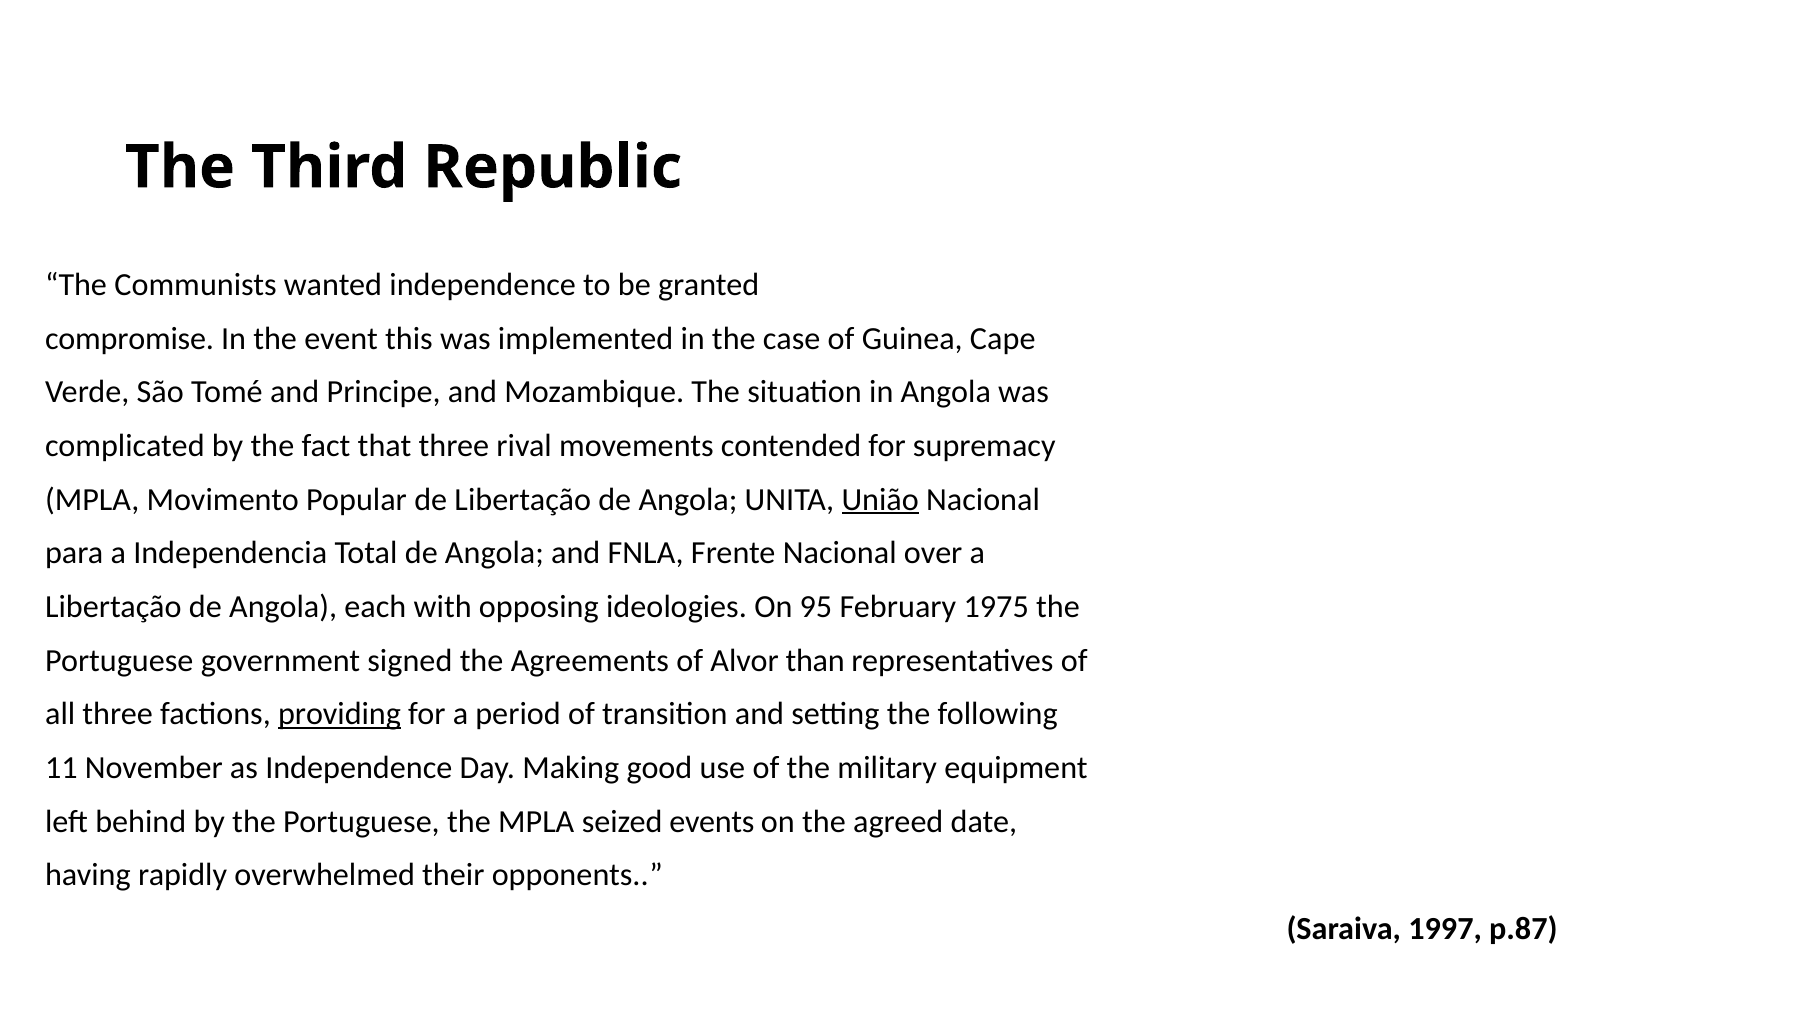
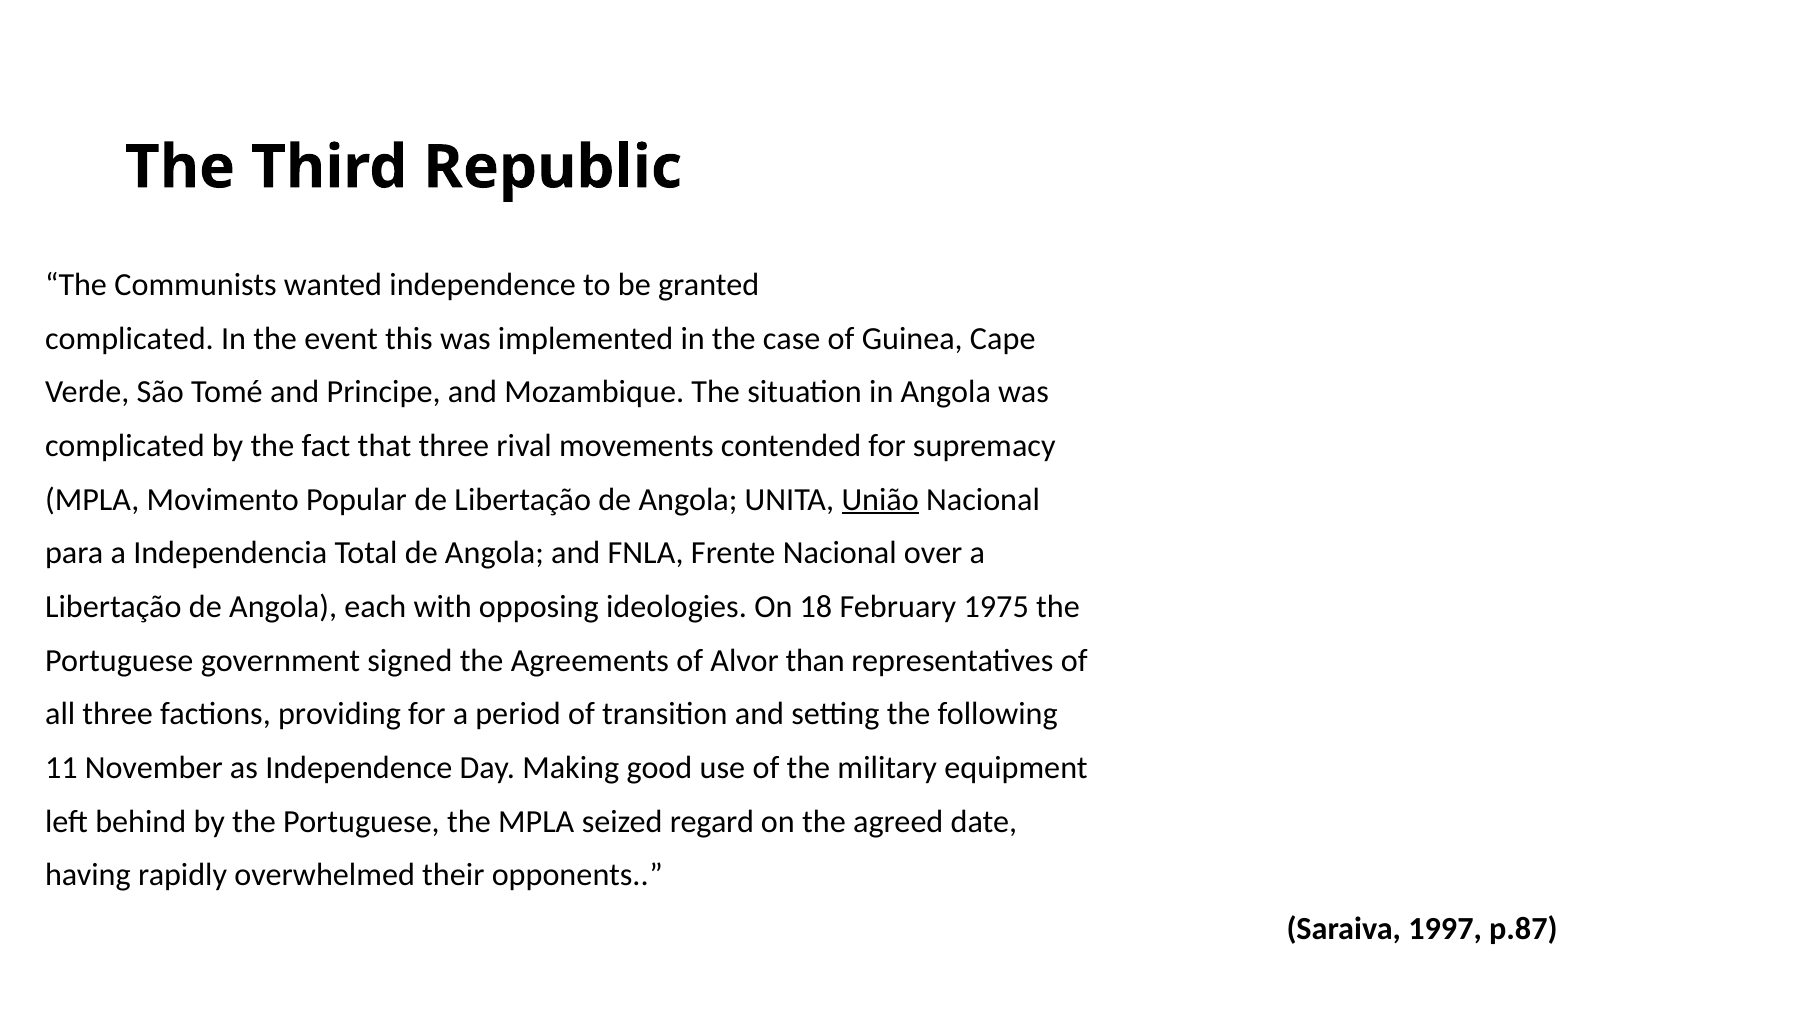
compromise at (130, 339): compromise -> complicated
95: 95 -> 18
providing underline: present -> none
events: events -> regard
